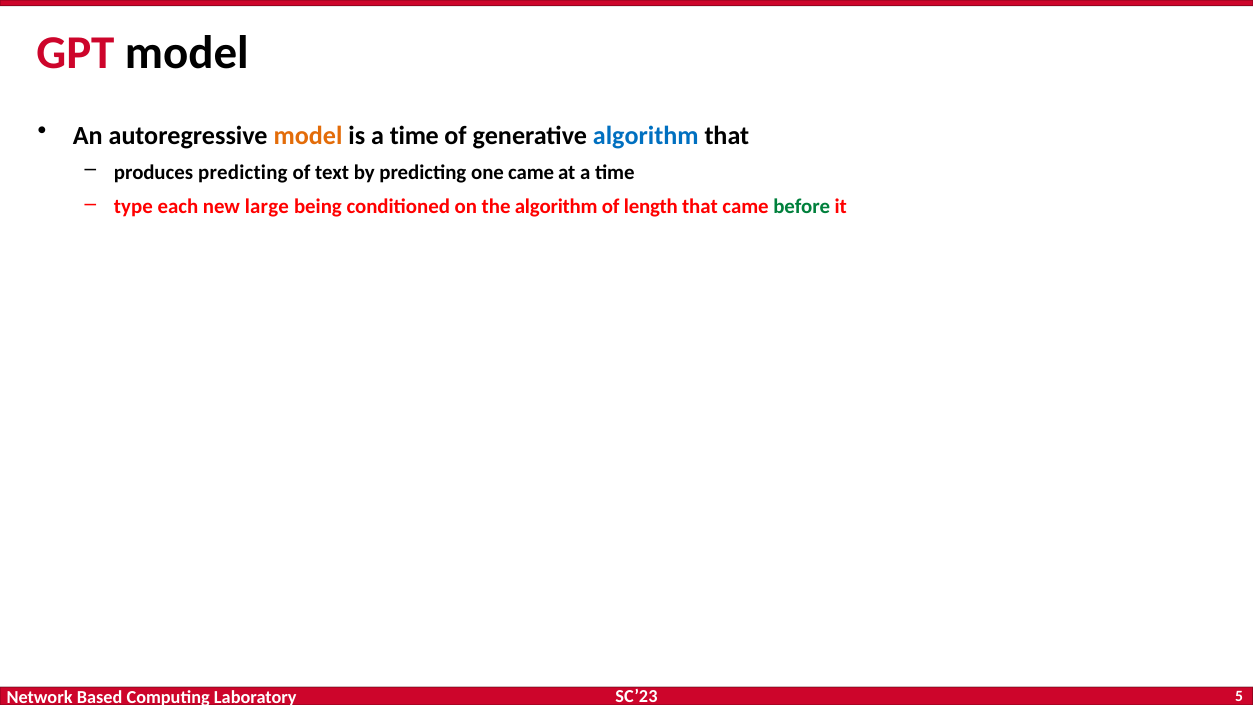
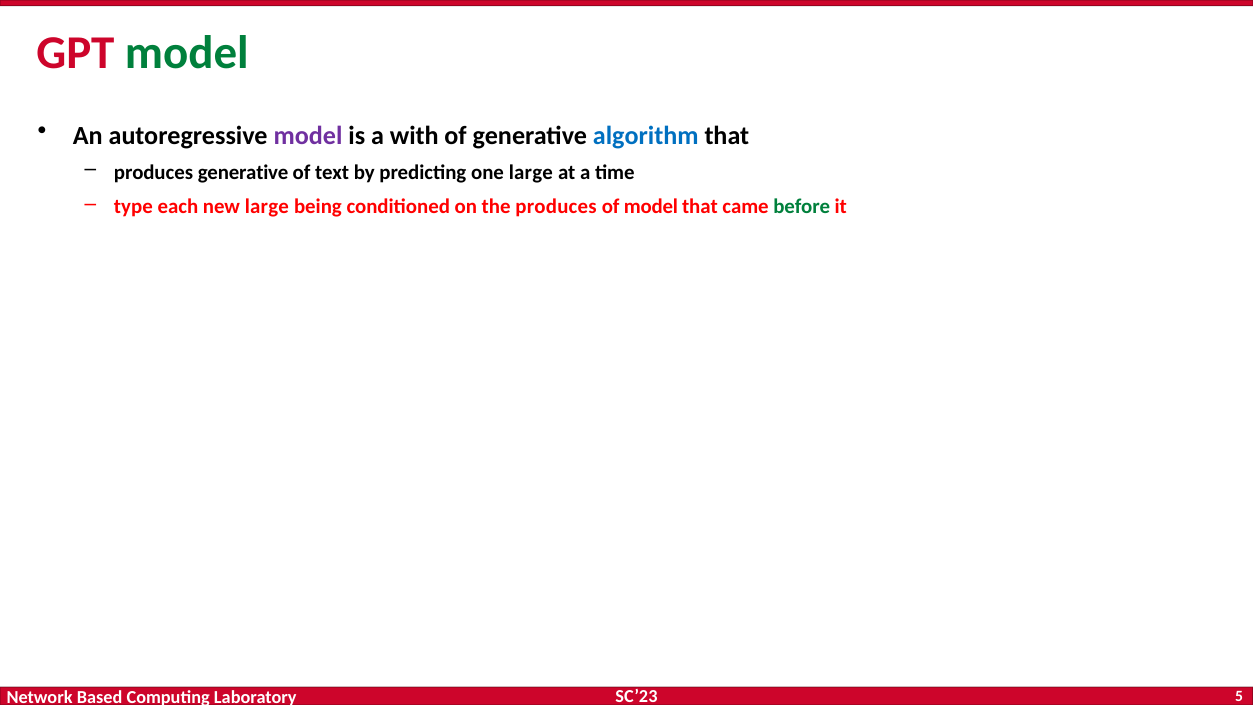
model at (187, 53) colour: black -> green
model at (308, 135) colour: orange -> purple
is a time: time -> with
produces predicting: predicting -> generative
one came: came -> large
the algorithm: algorithm -> produces
of length: length -> model
